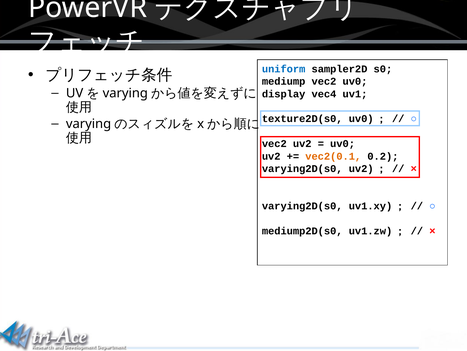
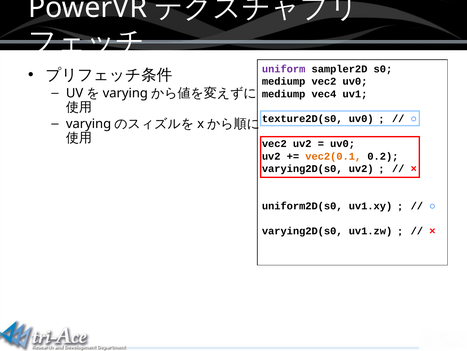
uniform colour: blue -> purple
display at (284, 94): display -> mediump
varying2D(s0 at (302, 206): varying2D(s0 -> uniform2D(s0
mediump2D(s0 at (302, 231): mediump2D(s0 -> varying2D(s0
